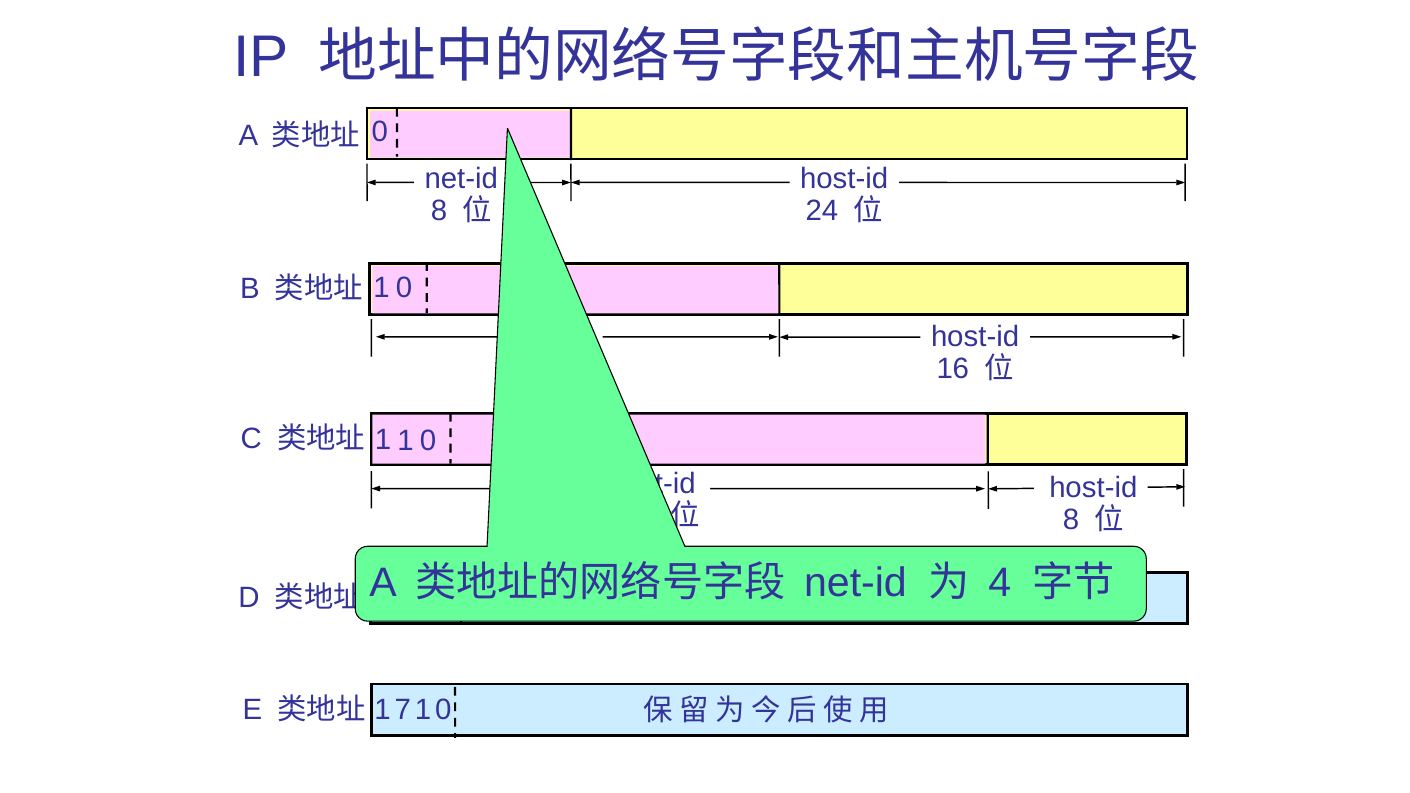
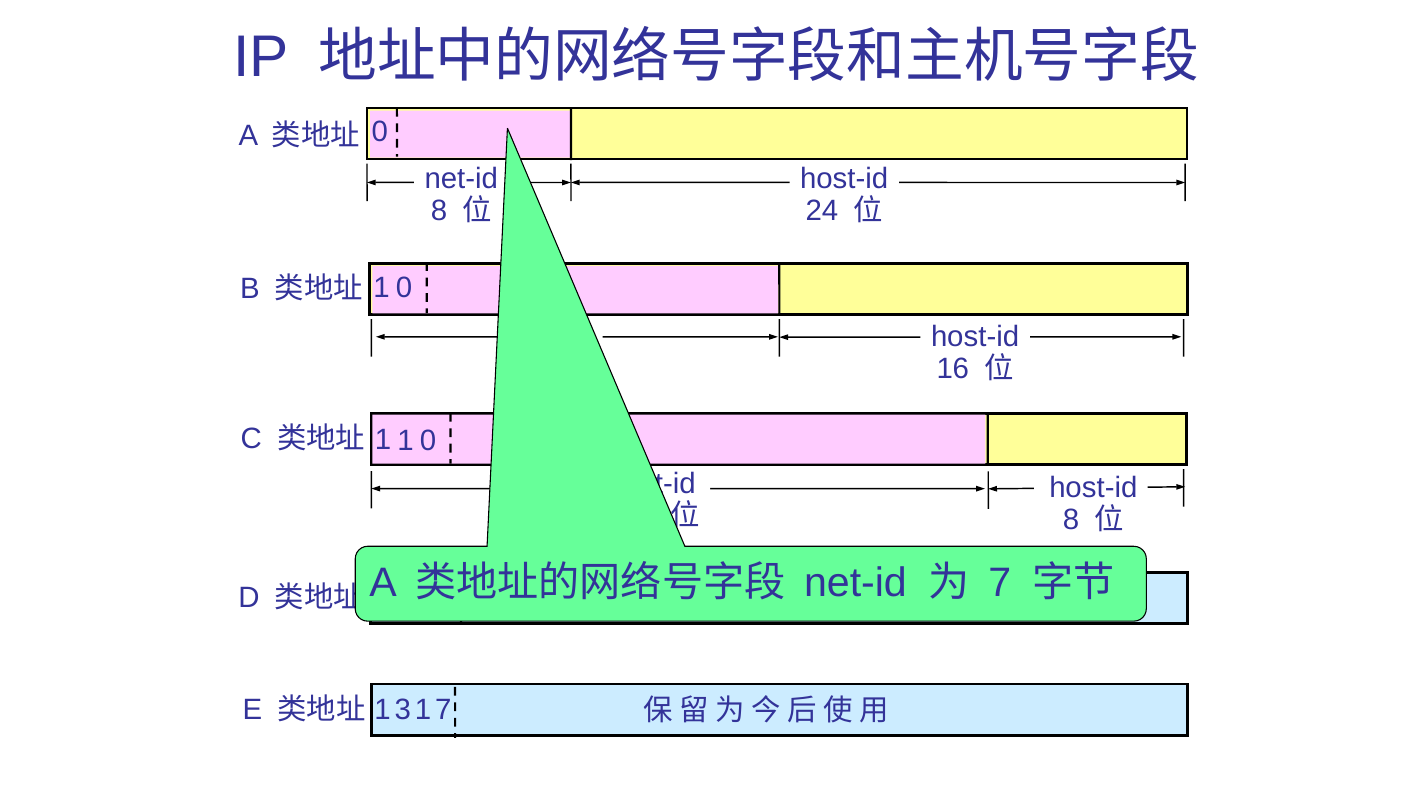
4 at (1000, 583): 4 -> 7
7: 7 -> 3
0 at (443, 710): 0 -> 7
